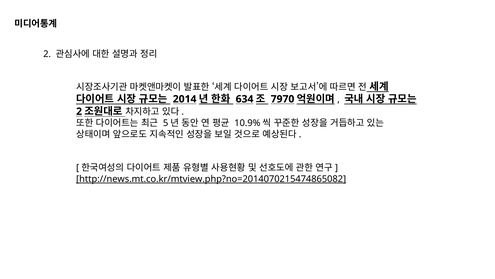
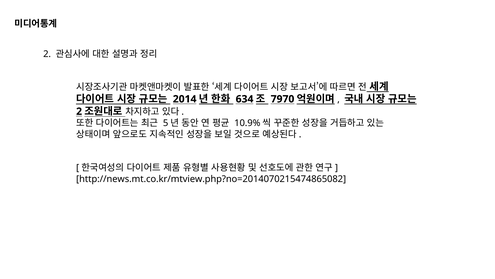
http://news.mt.co.kr/mtview.php?no=2014070215474865082 underline: present -> none
